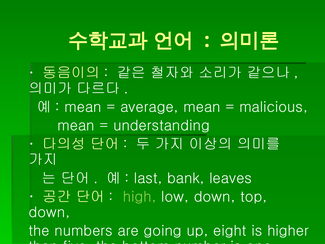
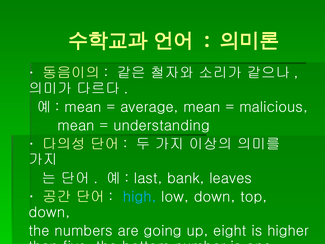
high colour: light green -> light blue
